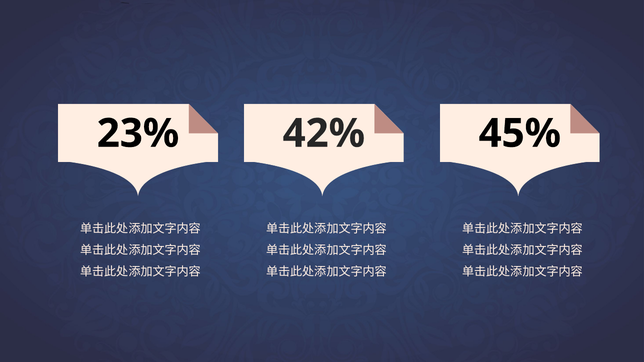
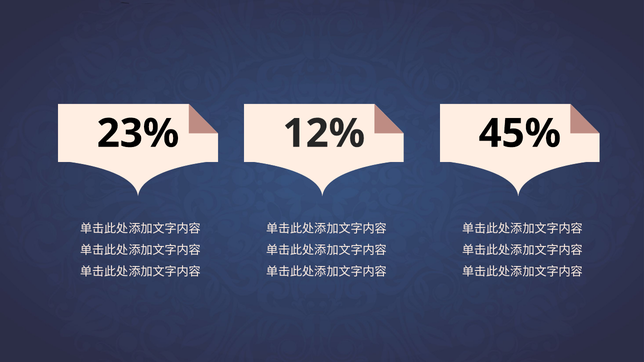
42%: 42% -> 12%
